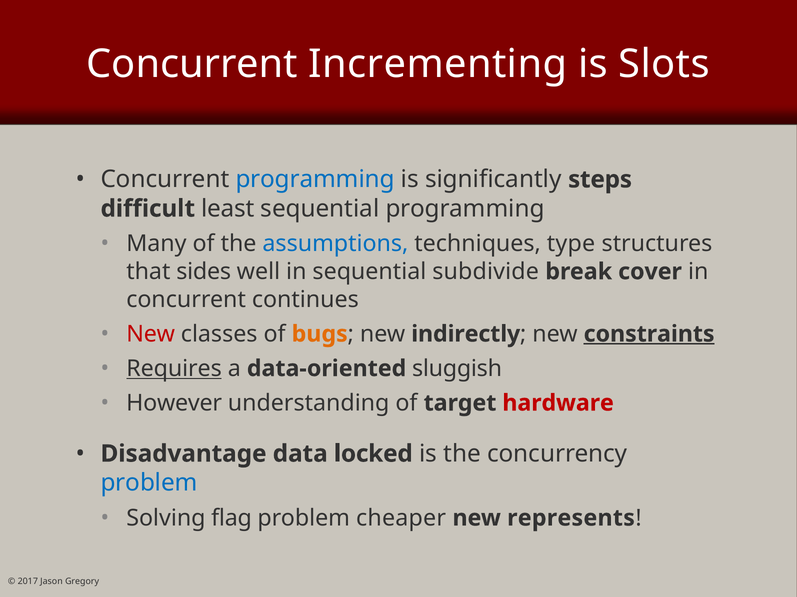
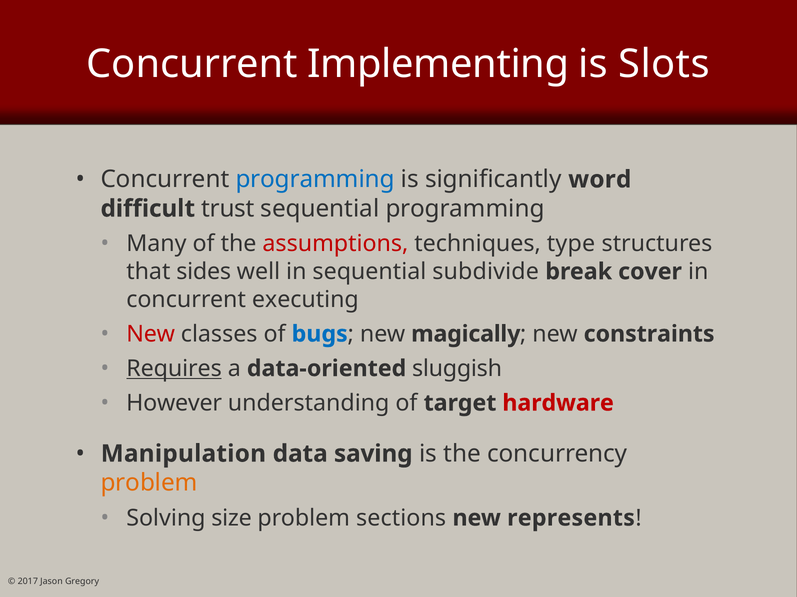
Incrementing: Incrementing -> Implementing
steps: steps -> word
least: least -> trust
assumptions colour: blue -> red
continues: continues -> executing
bugs colour: orange -> blue
indirectly: indirectly -> magically
constraints underline: present -> none
Disadvantage: Disadvantage -> Manipulation
locked: locked -> saving
problem at (149, 483) colour: blue -> orange
flag: flag -> size
cheaper: cheaper -> sections
